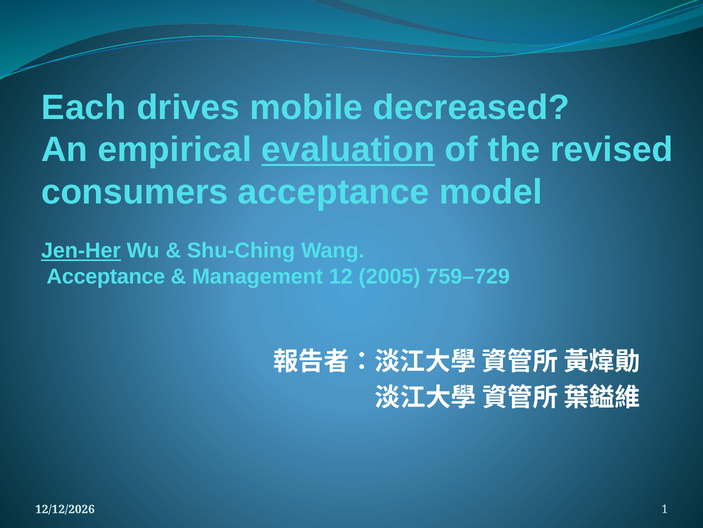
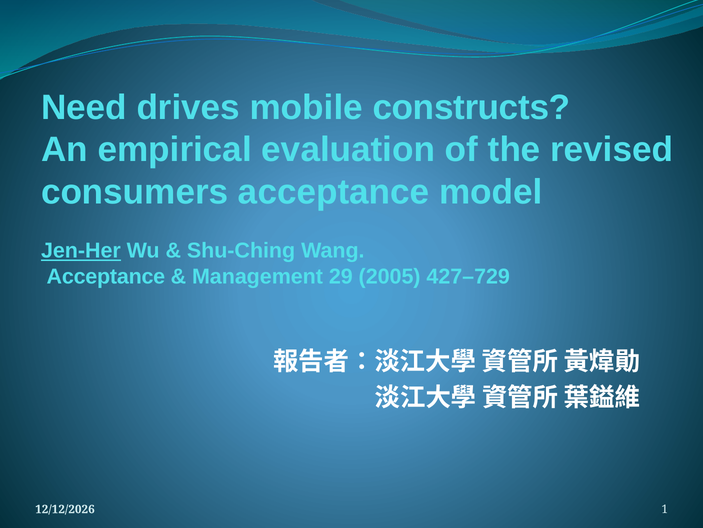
Each: Each -> Need
decreased: decreased -> constructs
evaluation underline: present -> none
12: 12 -> 29
759–729: 759–729 -> 427–729
